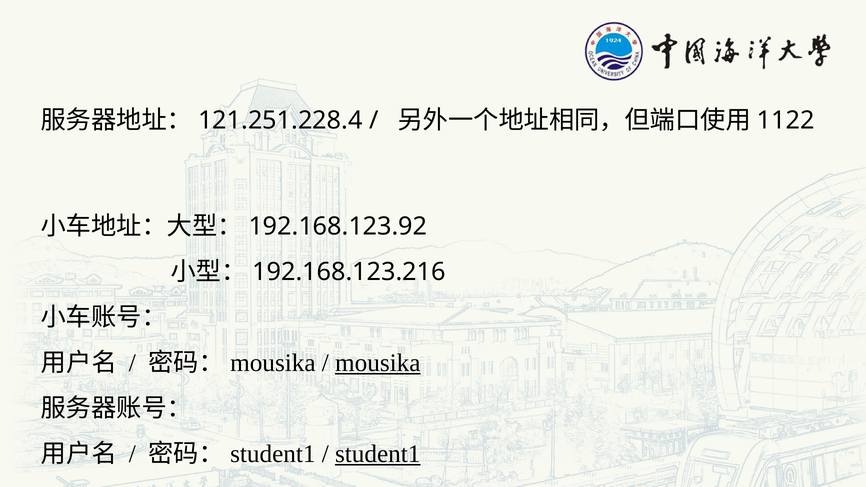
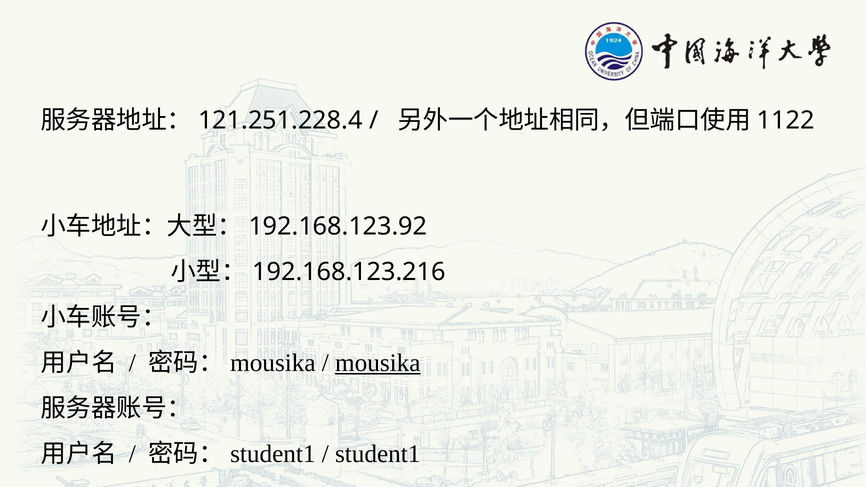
student1 at (378, 454) underline: present -> none
